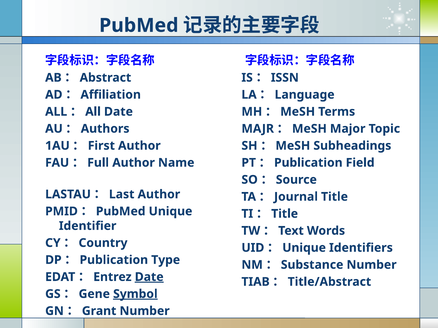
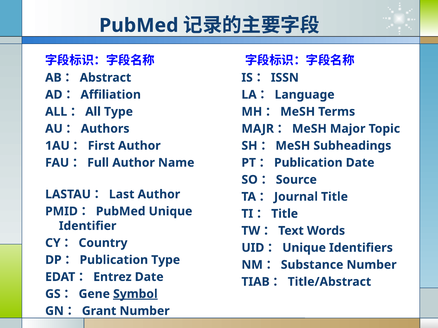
Date at (118, 112): Date -> Type
Field at (360, 163): Field -> Date
Date at (149, 277) underline: present -> none
